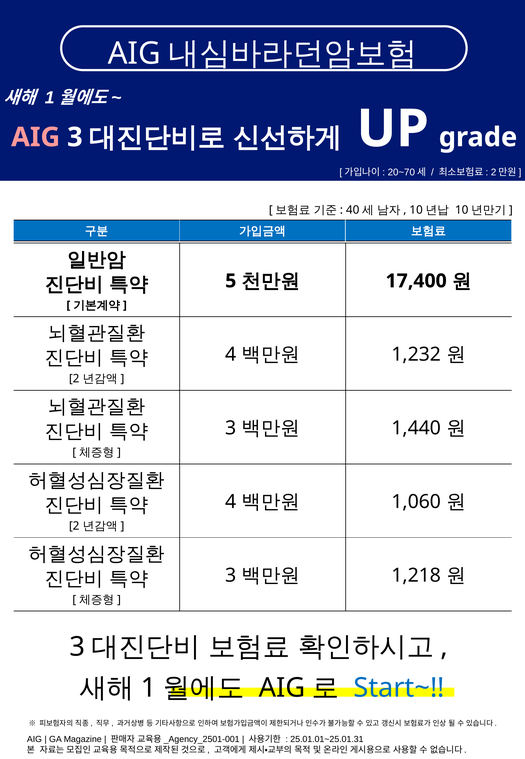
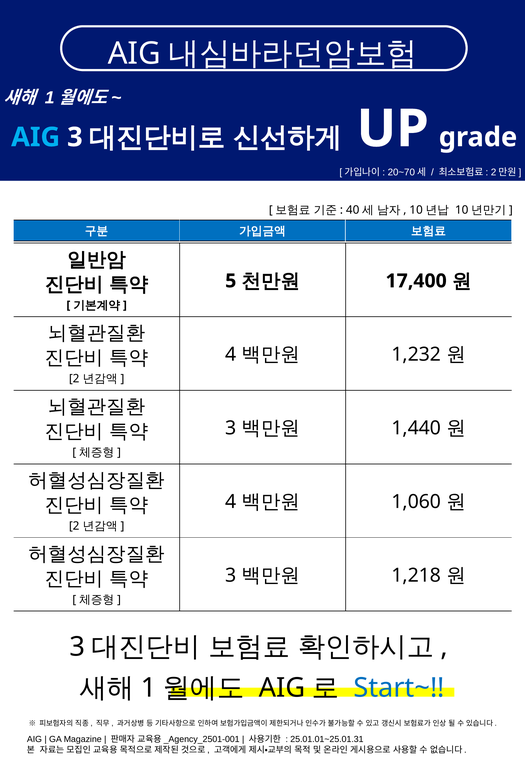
AIG at (36, 137) colour: pink -> light blue
